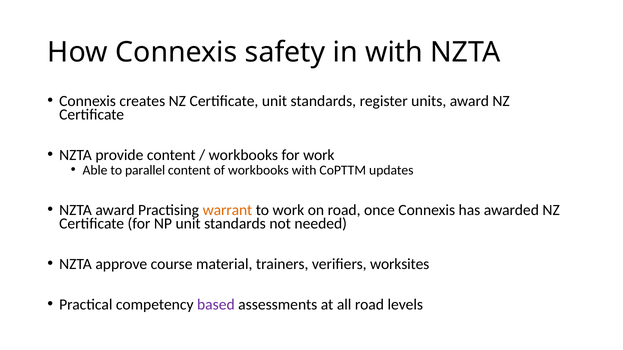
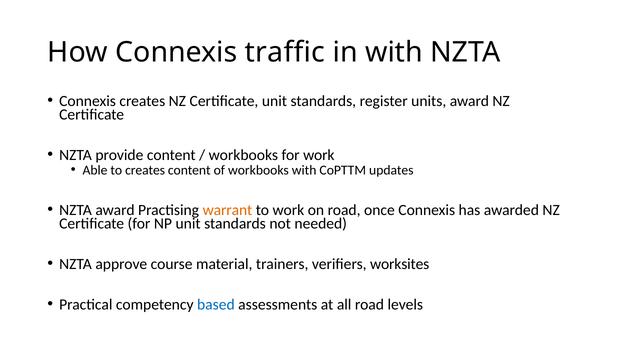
safety: safety -> traffic
to parallel: parallel -> creates
based colour: purple -> blue
